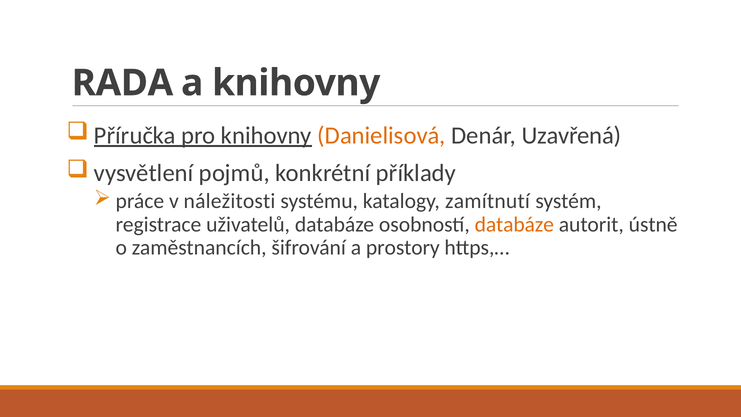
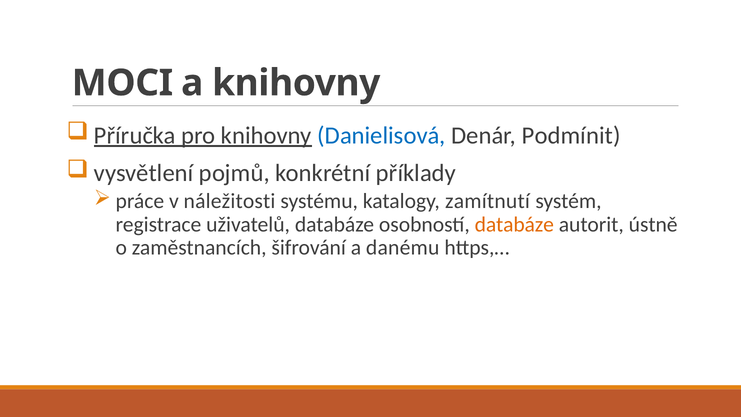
RADA: RADA -> MOCI
Danielisová colour: orange -> blue
Uzavřená: Uzavřená -> Podmínit
prostory: prostory -> danému
